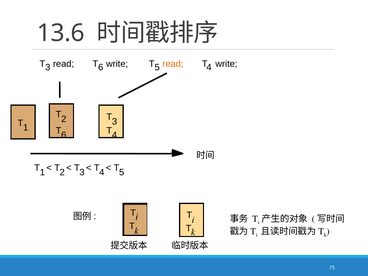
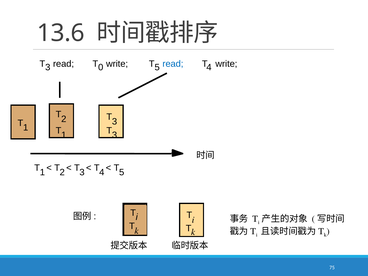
6 at (101, 67): 6 -> 0
read at (173, 64) colour: orange -> blue
6 at (64, 135): 6 -> 1
4 at (115, 135): 4 -> 3
